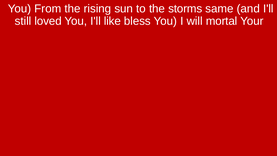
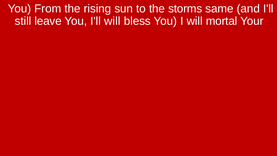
loved: loved -> leave
I'll like: like -> will
